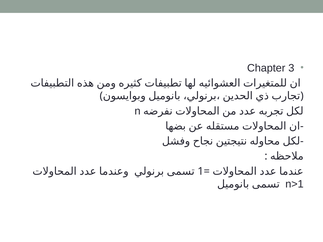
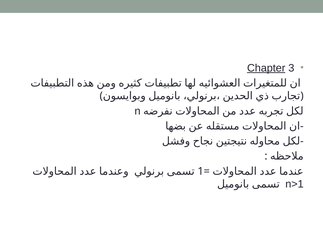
Chapter underline: none -> present
